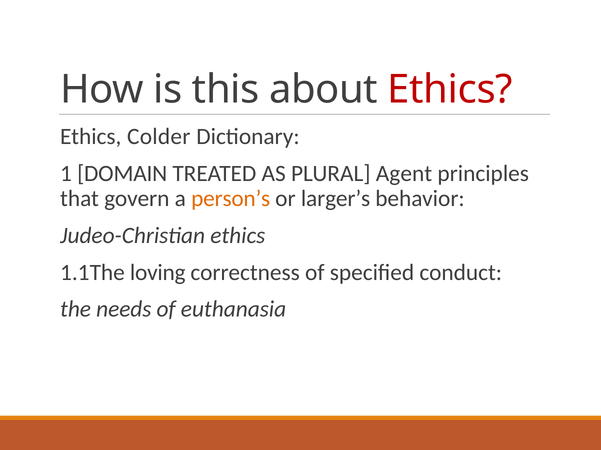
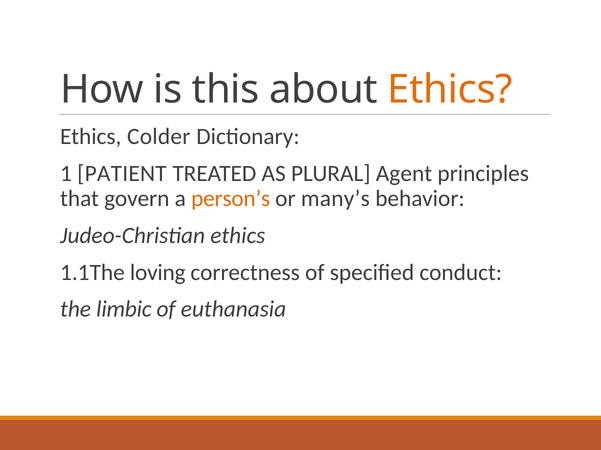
Ethics at (450, 90) colour: red -> orange
DOMAIN: DOMAIN -> PATIENT
larger’s: larger’s -> many’s
needs: needs -> limbic
